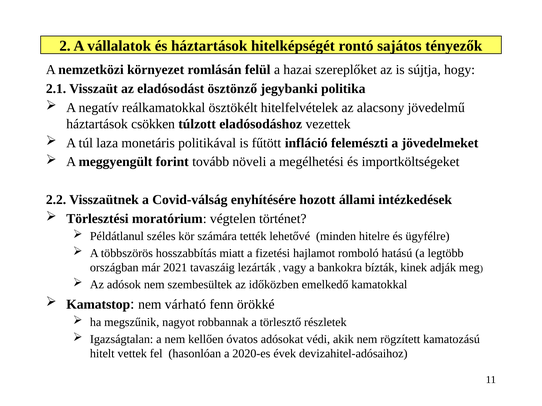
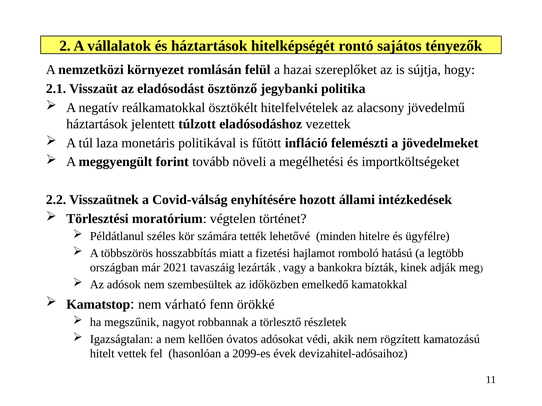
csökken: csökken -> jelentett
2020-es: 2020-es -> 2099-es
